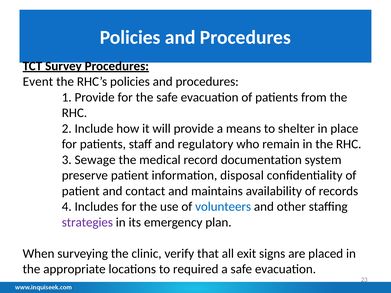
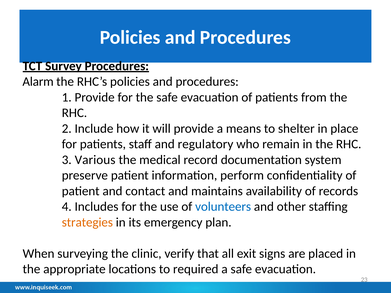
Event: Event -> Alarm
Sewage: Sewage -> Various
disposal: disposal -> perform
strategies colour: purple -> orange
